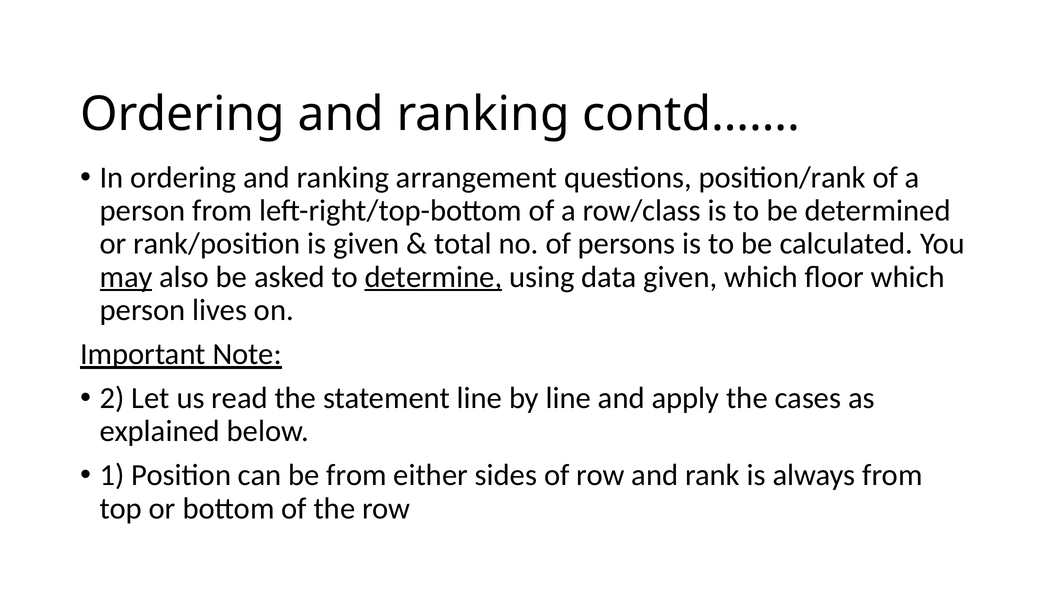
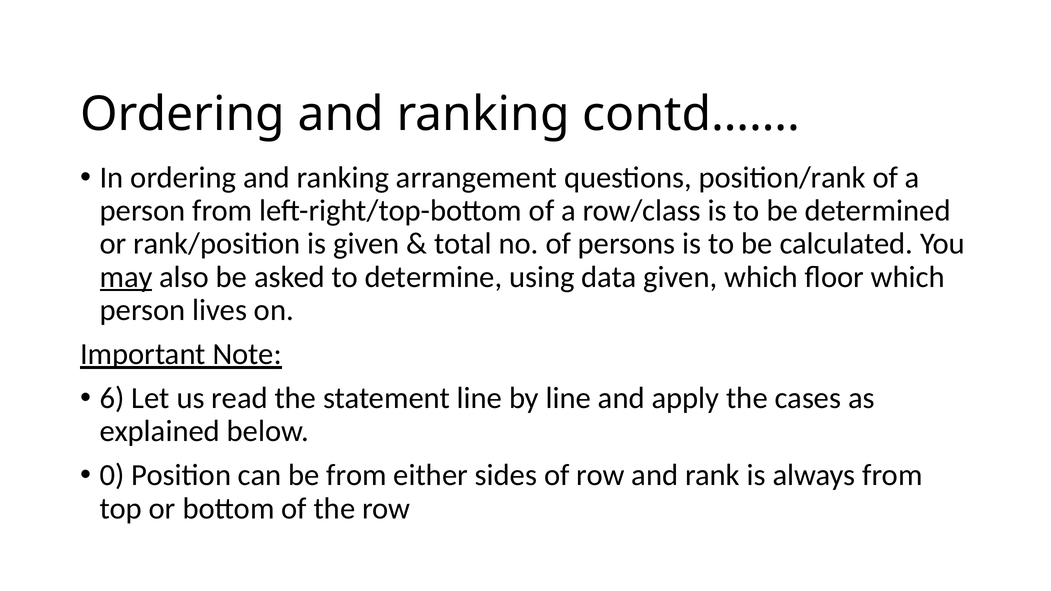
determine underline: present -> none
2: 2 -> 6
1: 1 -> 0
